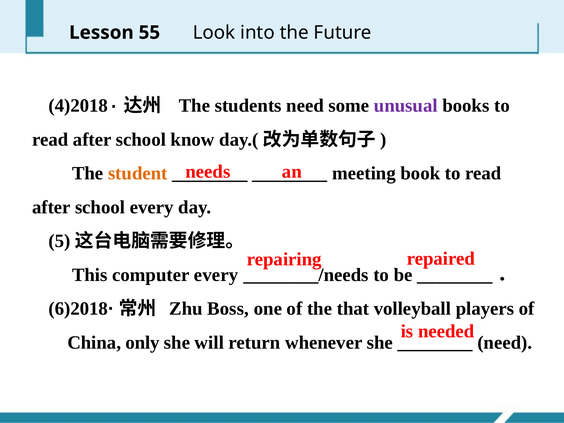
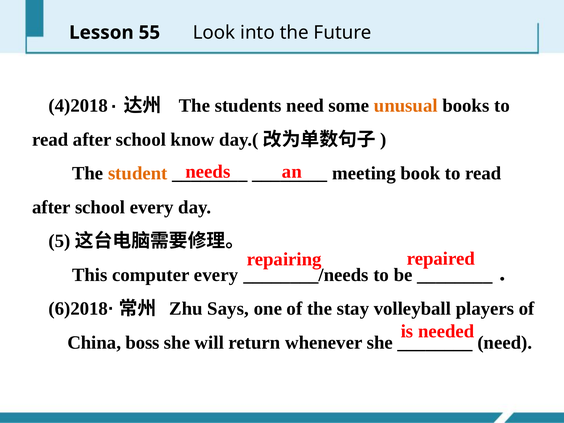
unusual colour: purple -> orange
Boss: Boss -> Says
that: that -> stay
only: only -> boss
